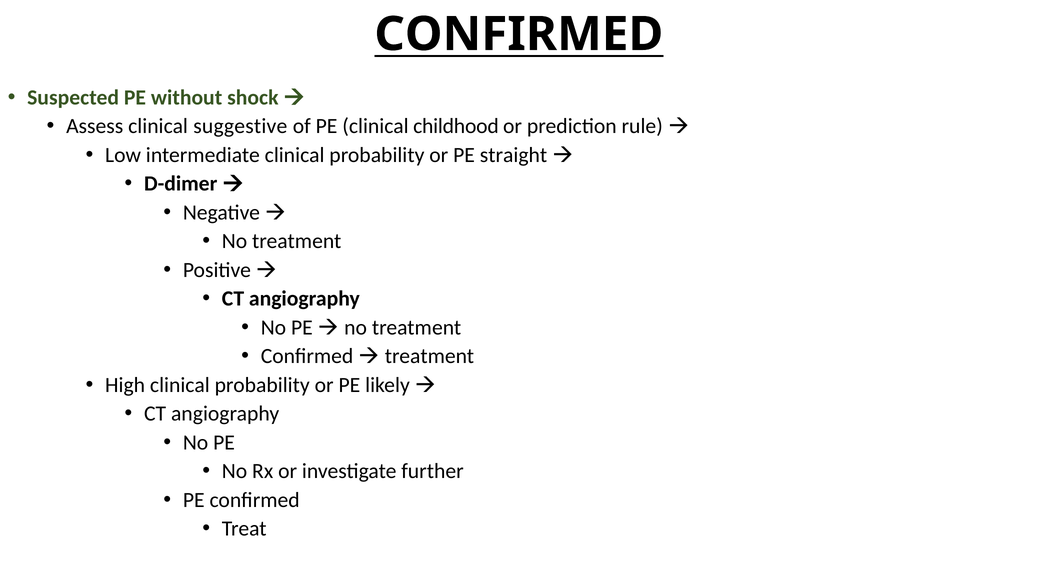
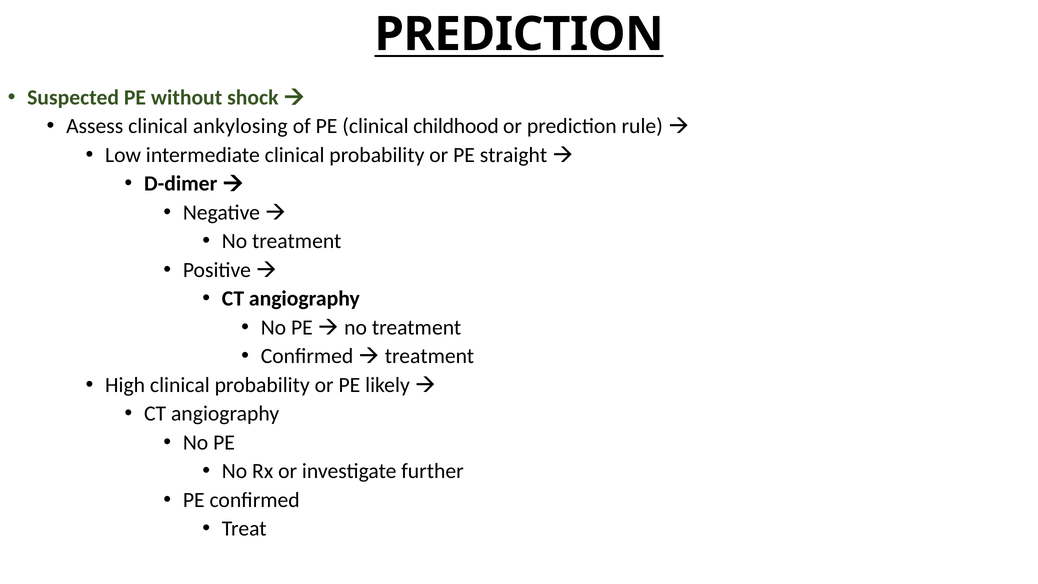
CONFIRMED at (519, 34): CONFIRMED -> PREDICTION
suggestive: suggestive -> ankylosing
